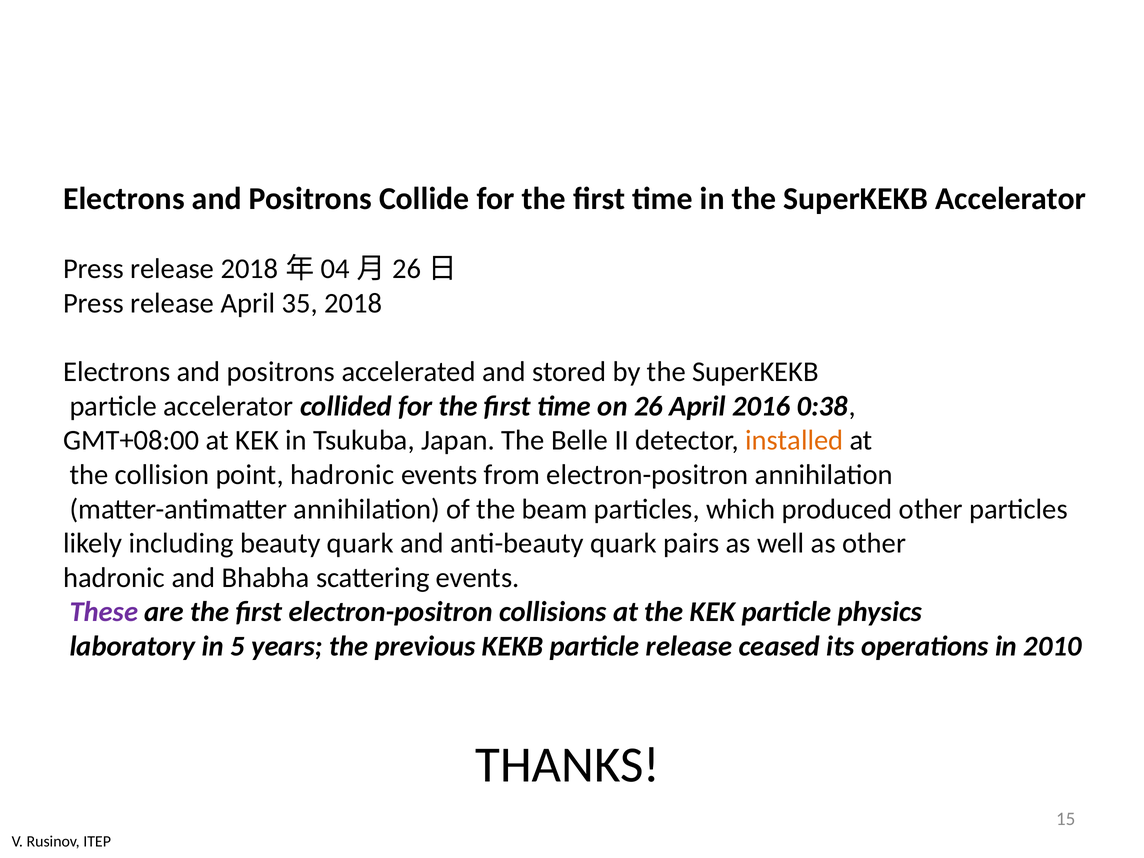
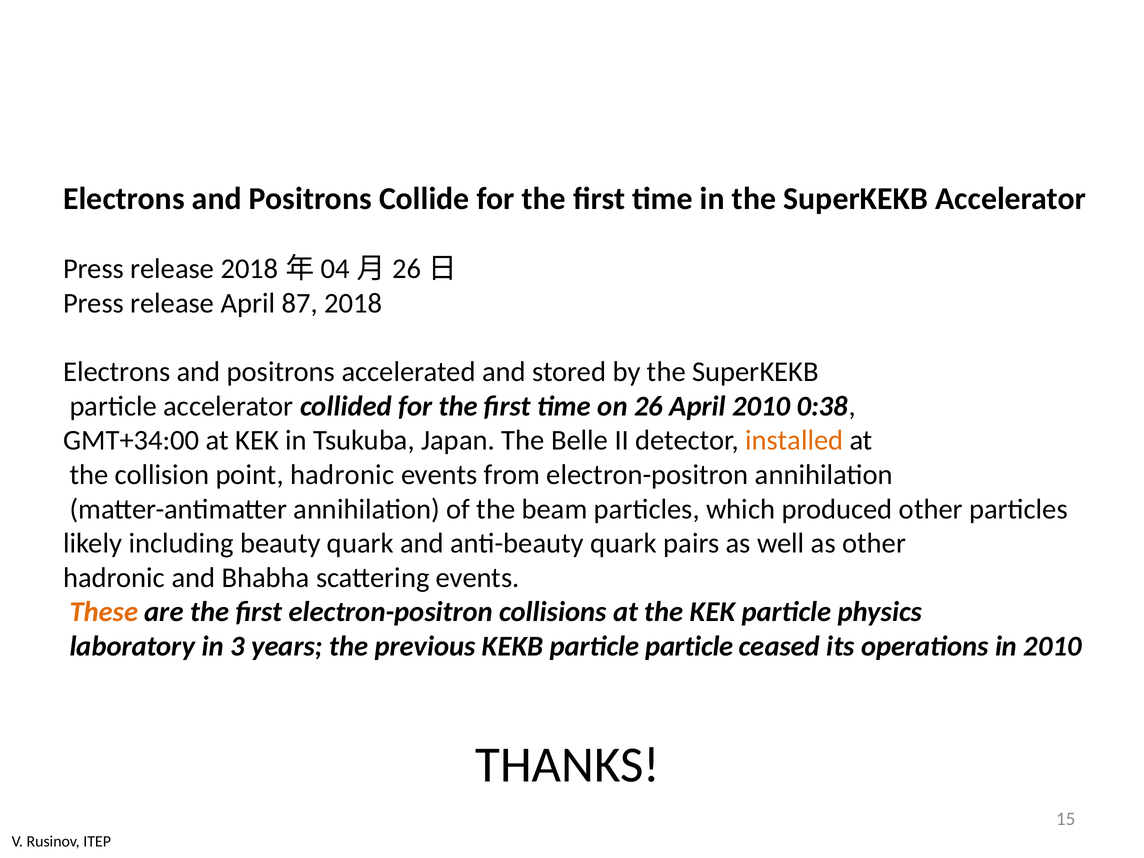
35: 35 -> 87
April 2016: 2016 -> 2010
GMT+08:00: GMT+08:00 -> GMT+34:00
These colour: purple -> orange
5: 5 -> 3
particle release: release -> particle
